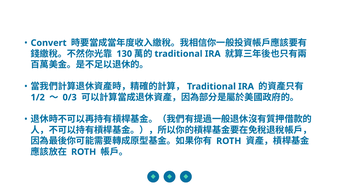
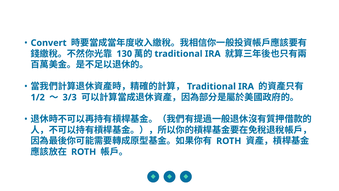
0/3: 0/3 -> 3/3
